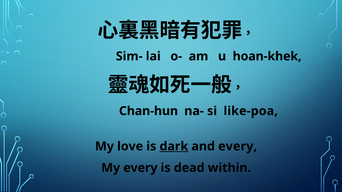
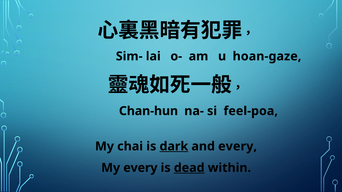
hoan-khek: hoan-khek -> hoan-gaze
like-poa: like-poa -> feel-poa
love: love -> chai
dead underline: none -> present
